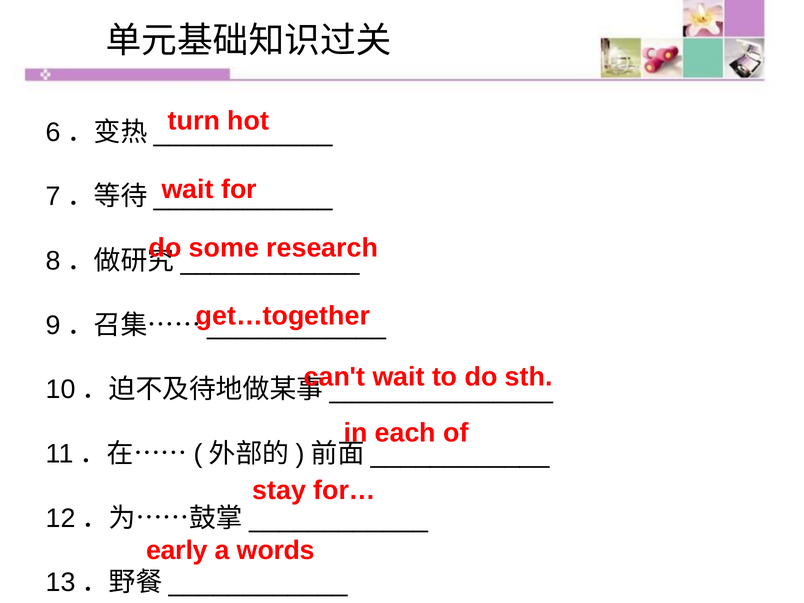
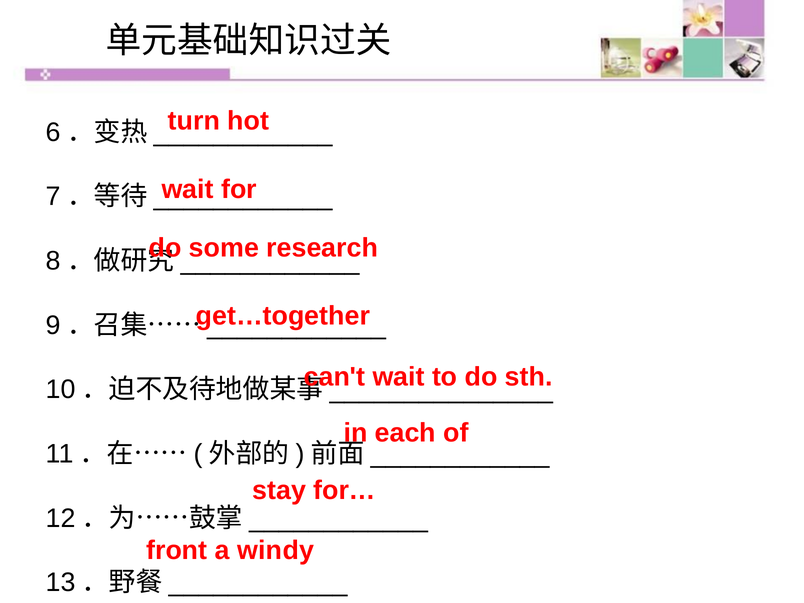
early: early -> front
words: words -> windy
